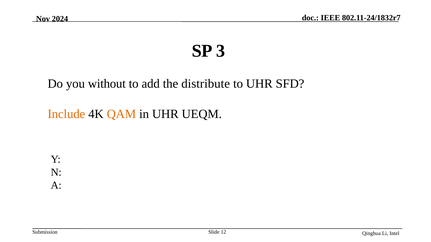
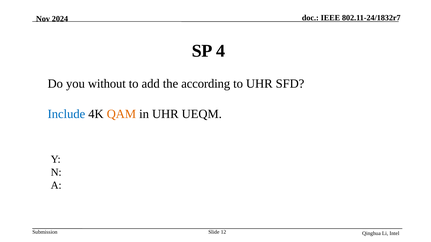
3: 3 -> 4
distribute: distribute -> according
Include colour: orange -> blue
